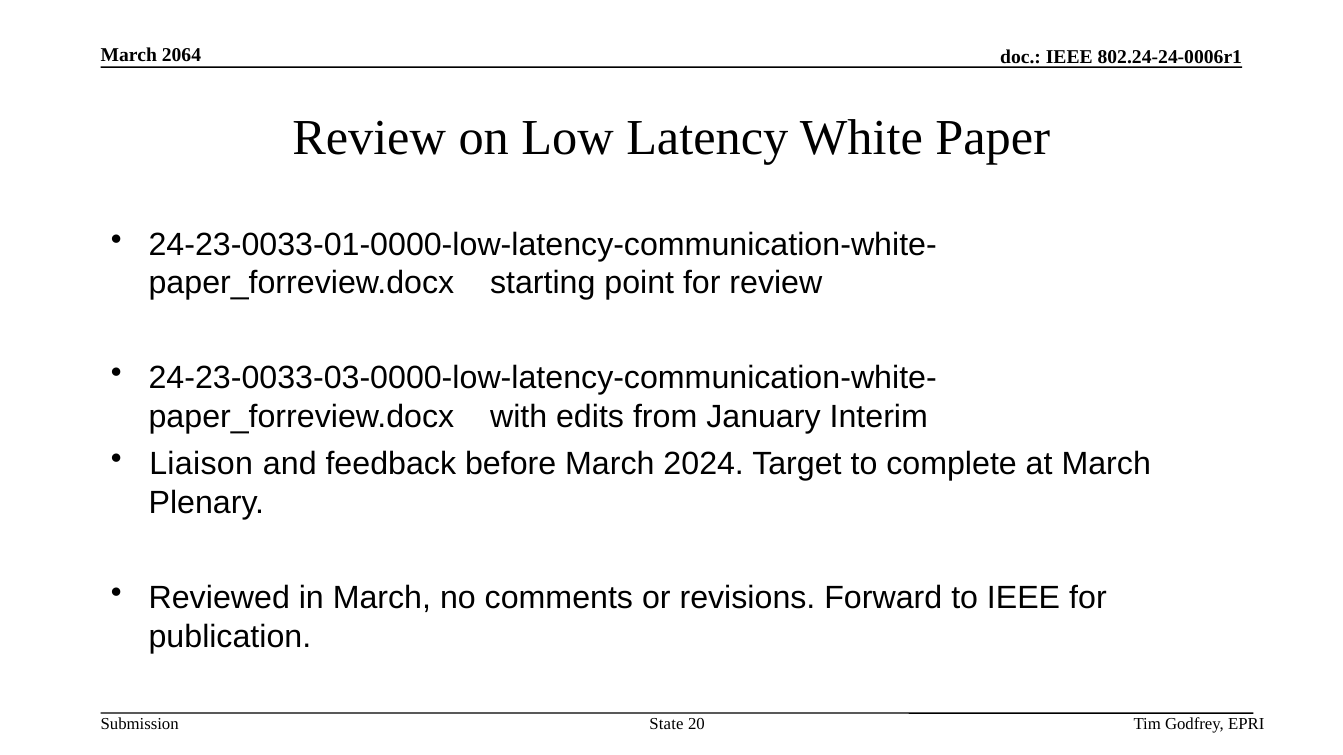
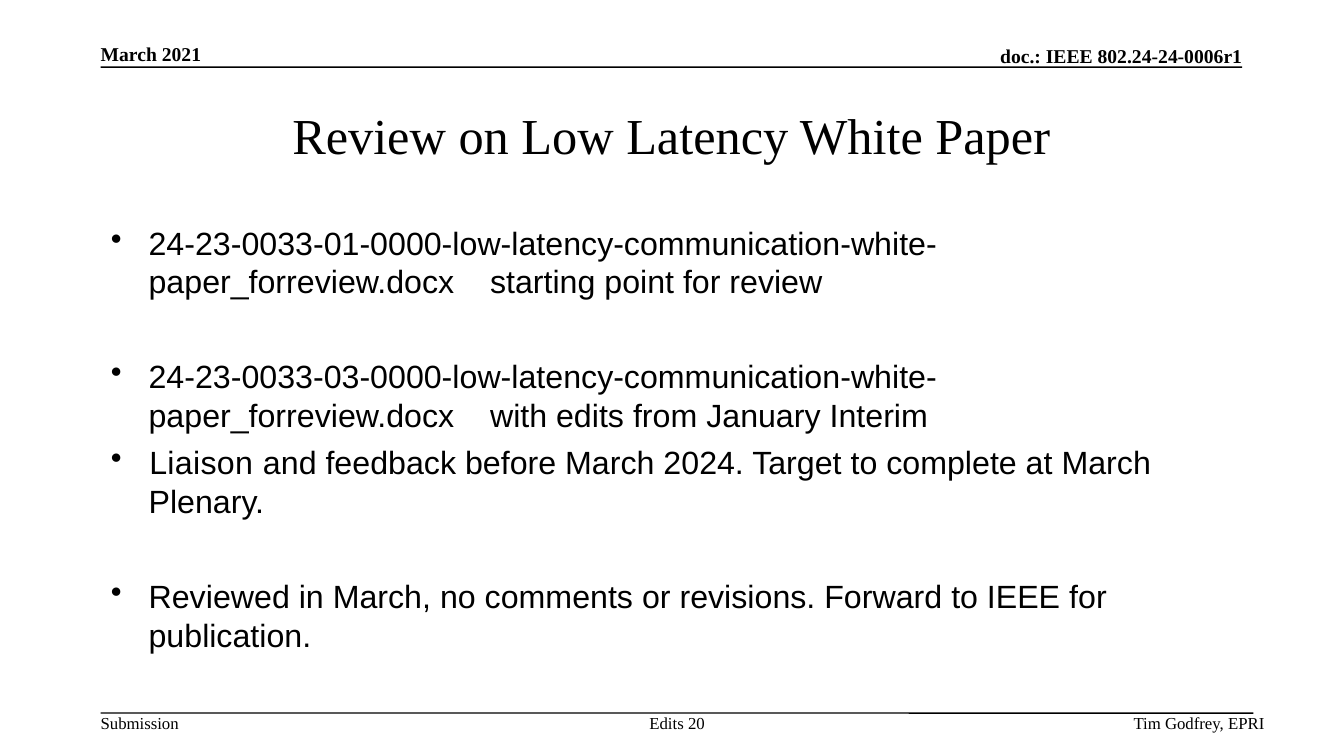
2064: 2064 -> 2021
State at (667, 725): State -> Edits
